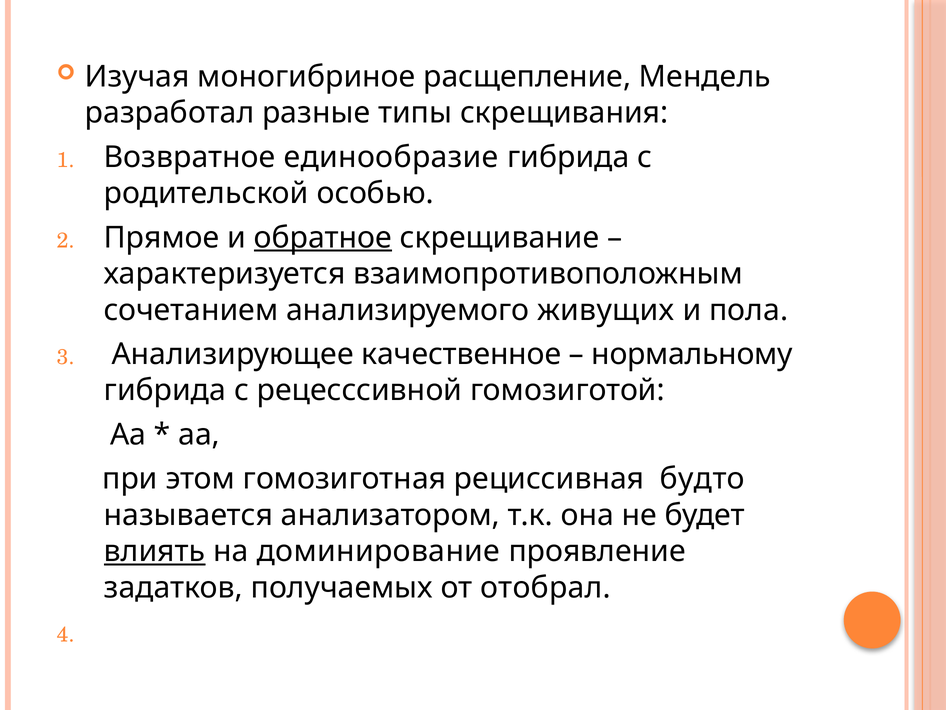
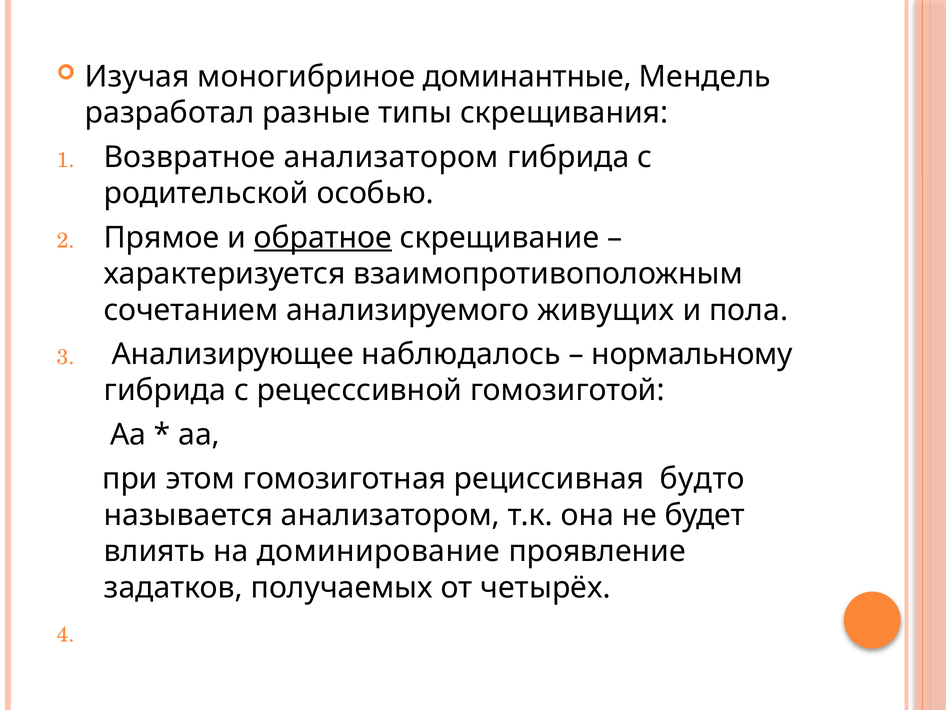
расщепление: расщепление -> доминантные
Возвратное единообразие: единообразие -> анализатором
качественное: качественное -> наблюдалось
влиять underline: present -> none
отобрал: отобрал -> четырёх
